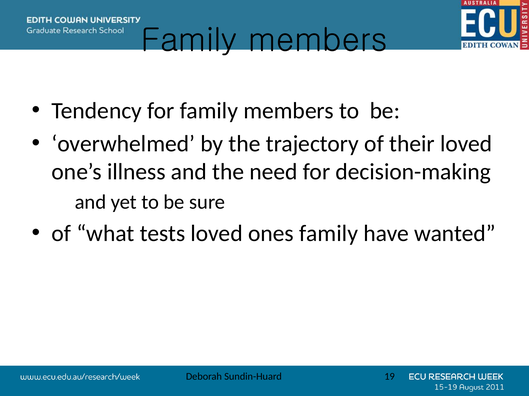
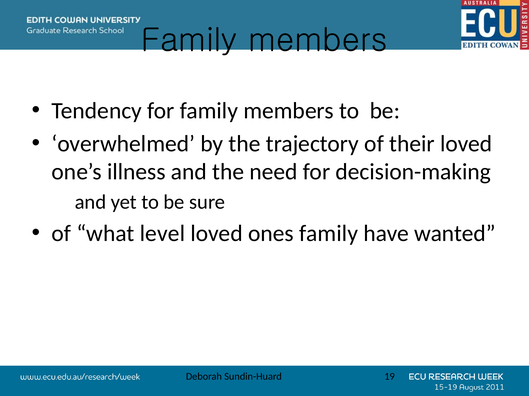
tests: tests -> level
